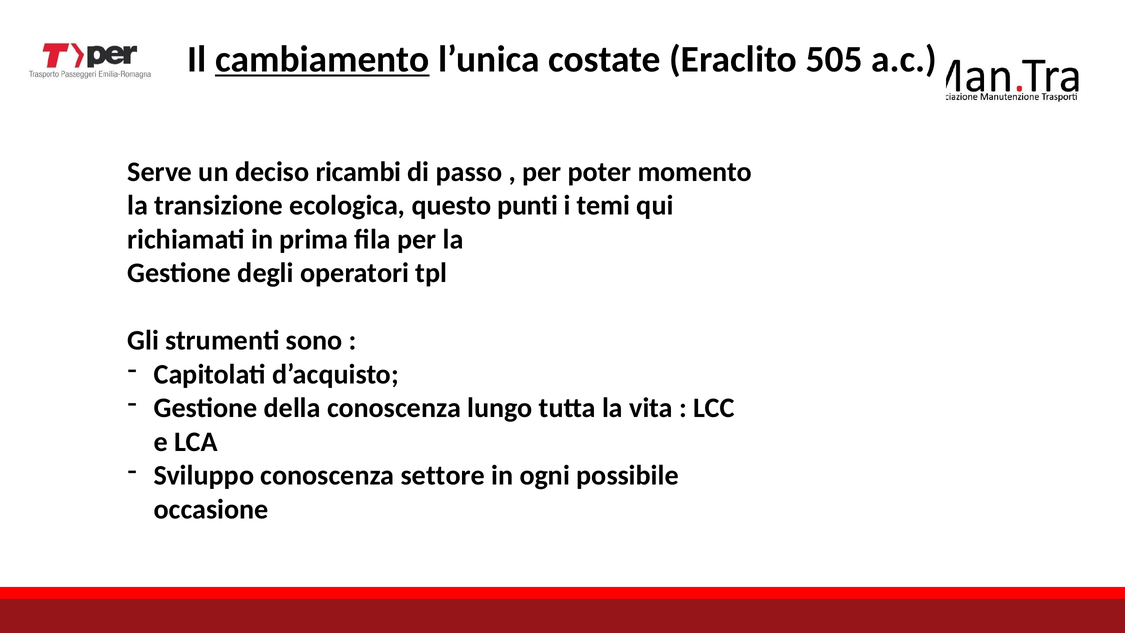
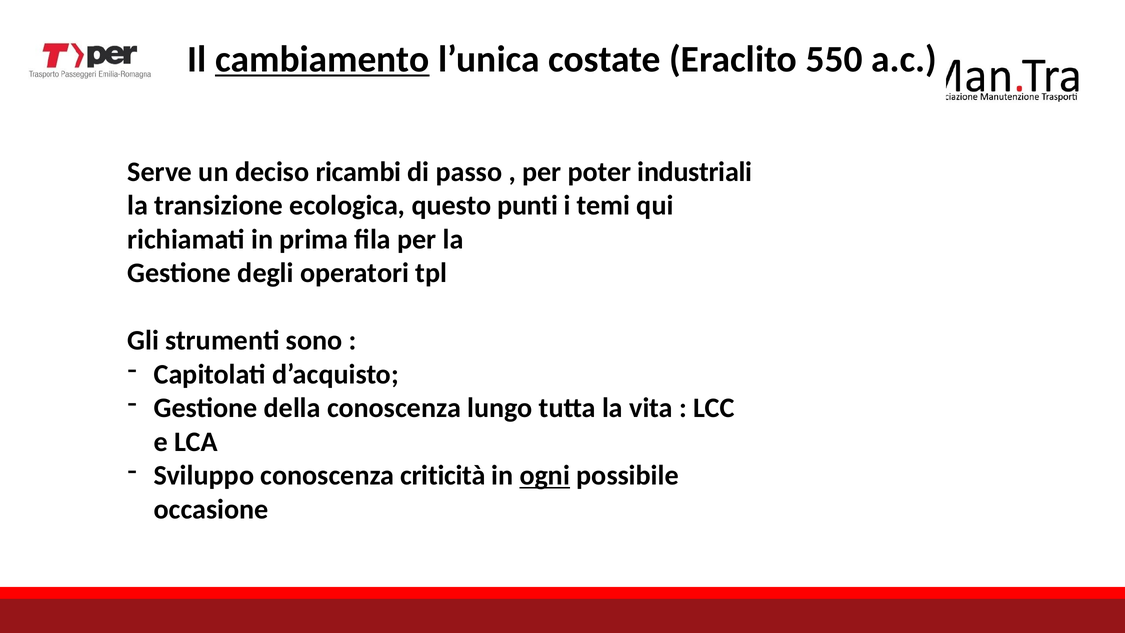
505: 505 -> 550
momento: momento -> industriali
settore: settore -> criticità
ogni underline: none -> present
